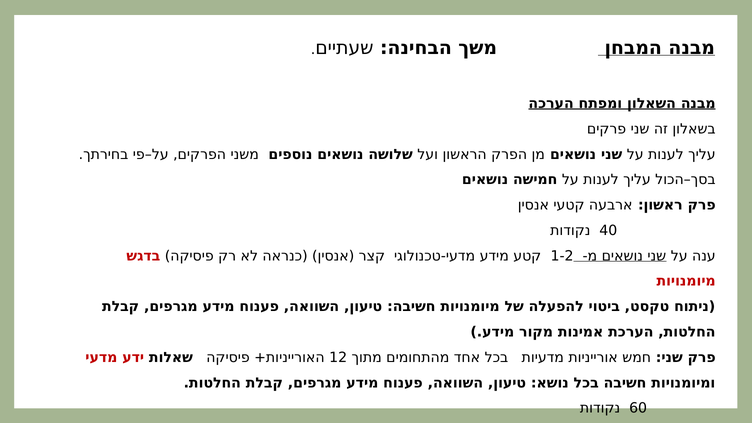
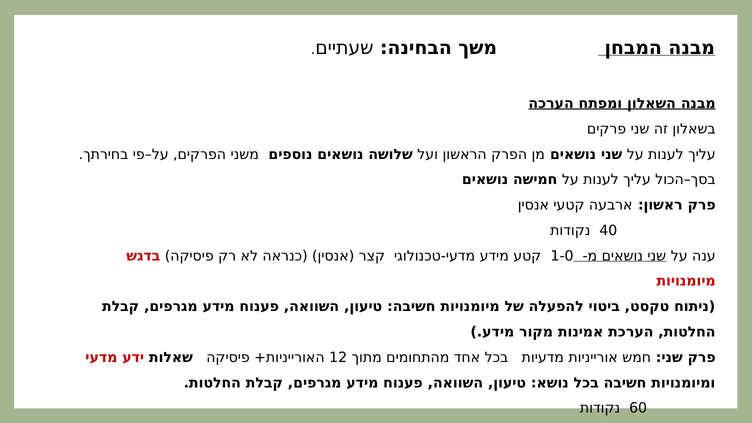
1-2: 1-2 -> 1-0
